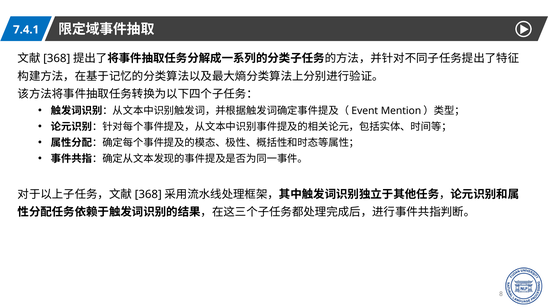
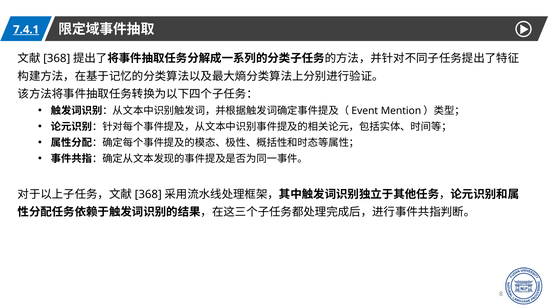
7.4.1 underline: none -> present
